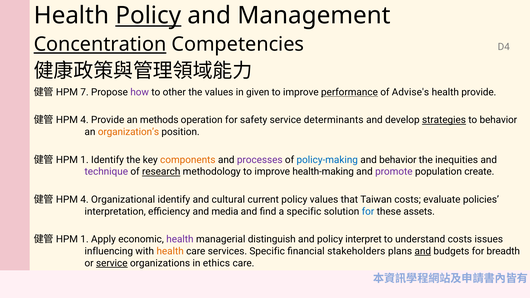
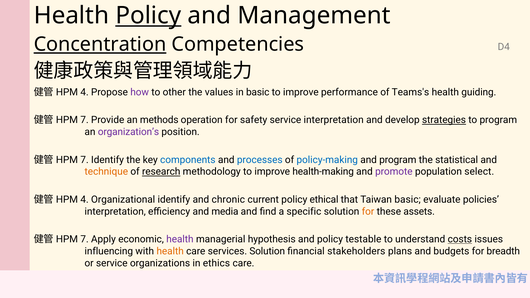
7 at (85, 92): 7 -> 4
in given: given -> basic
performance underline: present -> none
Advise's: Advise's -> Teams's
health provide: provide -> guiding
4 at (85, 120): 4 -> 7
service determinants: determinants -> interpretation
to behavior: behavior -> program
organization’s colour: orange -> purple
1 at (85, 160): 1 -> 7
components colour: orange -> blue
processes colour: purple -> blue
and behavior: behavior -> program
inequities: inequities -> statistical
technique colour: purple -> orange
create: create -> select
cultural: cultural -> chronic
policy values: values -> ethical
Taiwan costs: costs -> basic
for at (368, 212) colour: blue -> orange
1 at (85, 239): 1 -> 7
distinguish: distinguish -> hypothesis
interpret: interpret -> testable
costs at (460, 239) underline: none -> present
services Specific: Specific -> Solution
and at (423, 251) underline: present -> none
service at (112, 263) underline: present -> none
